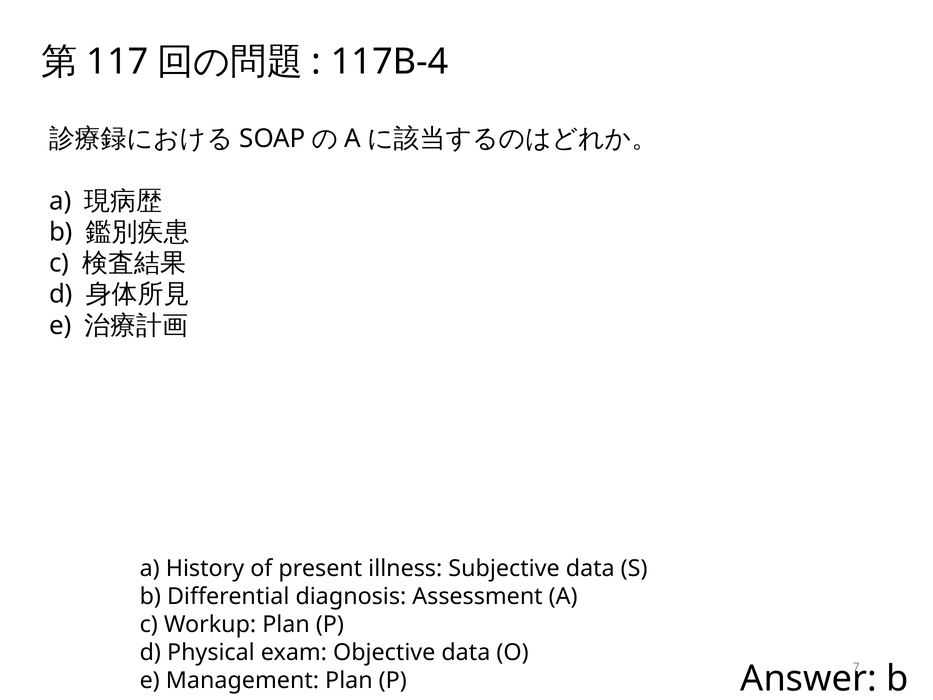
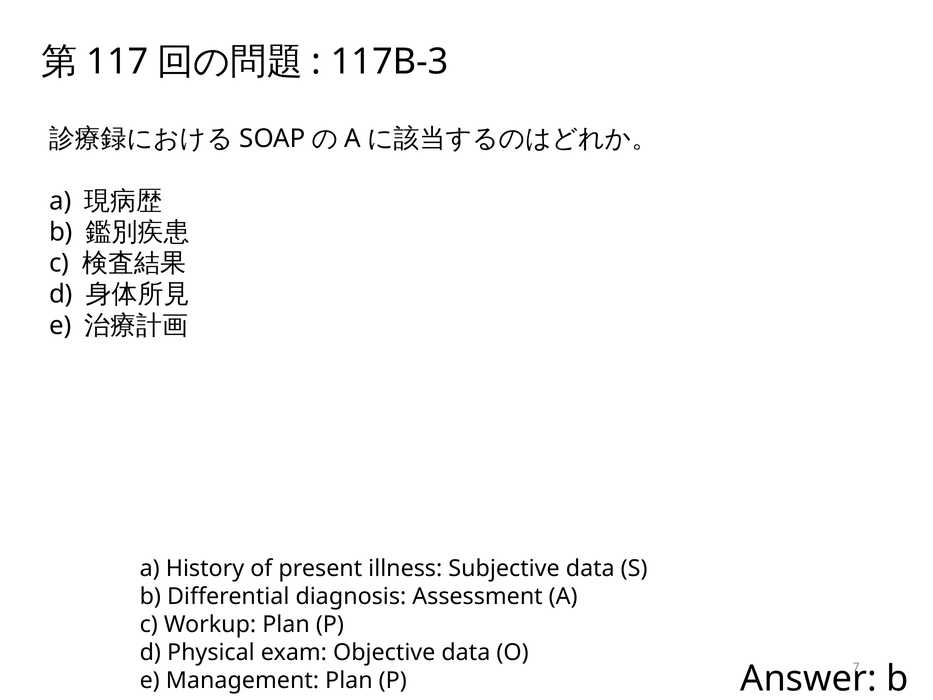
117B-4: 117B-4 -> 117B-3
